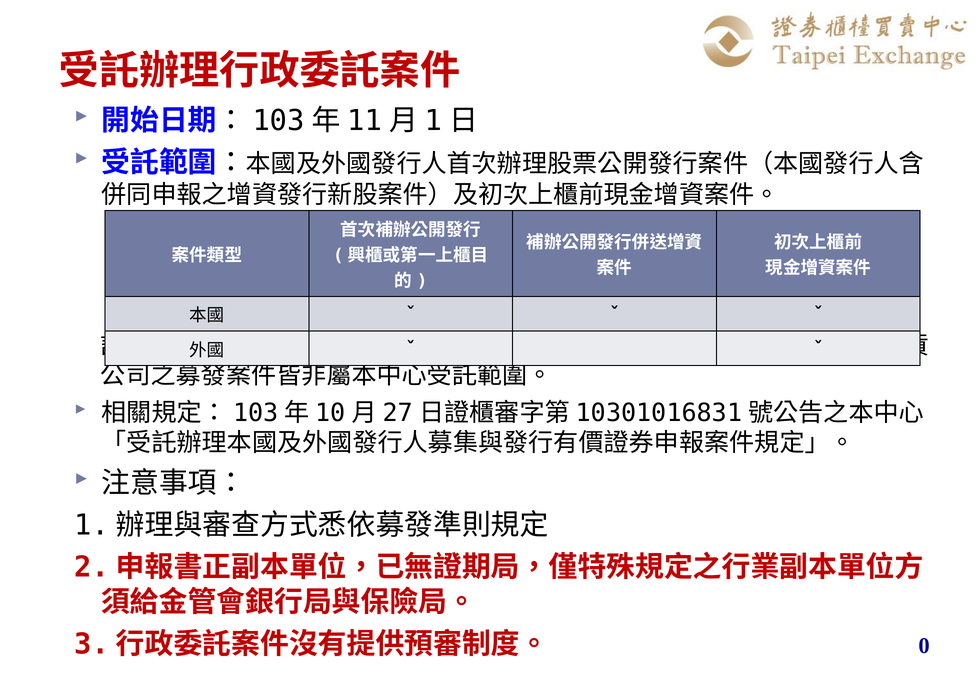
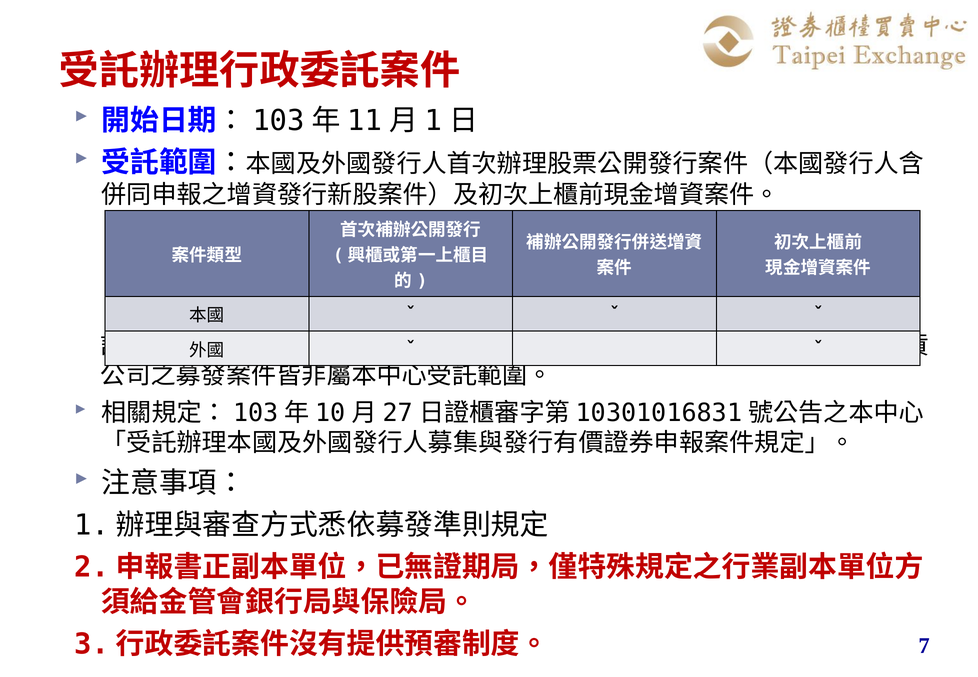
0: 0 -> 7
